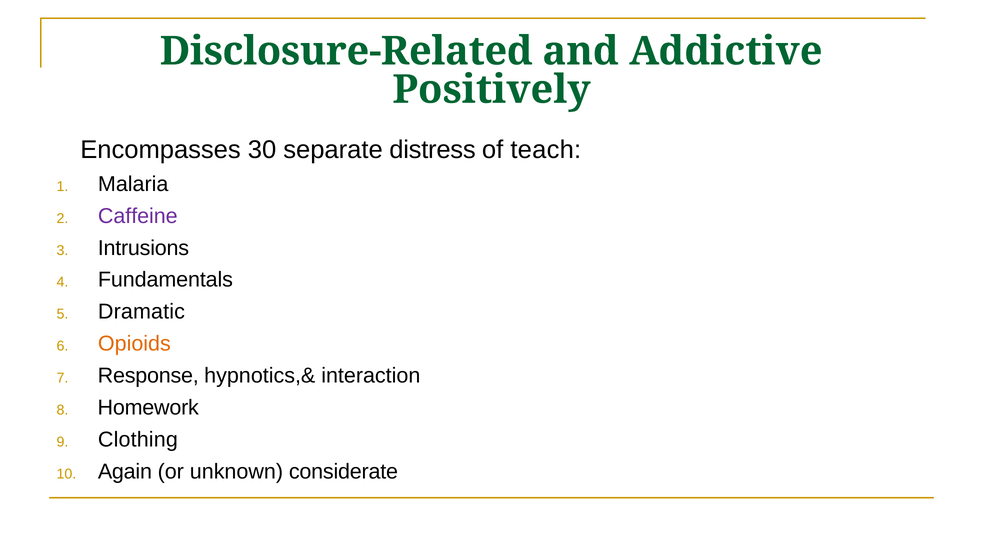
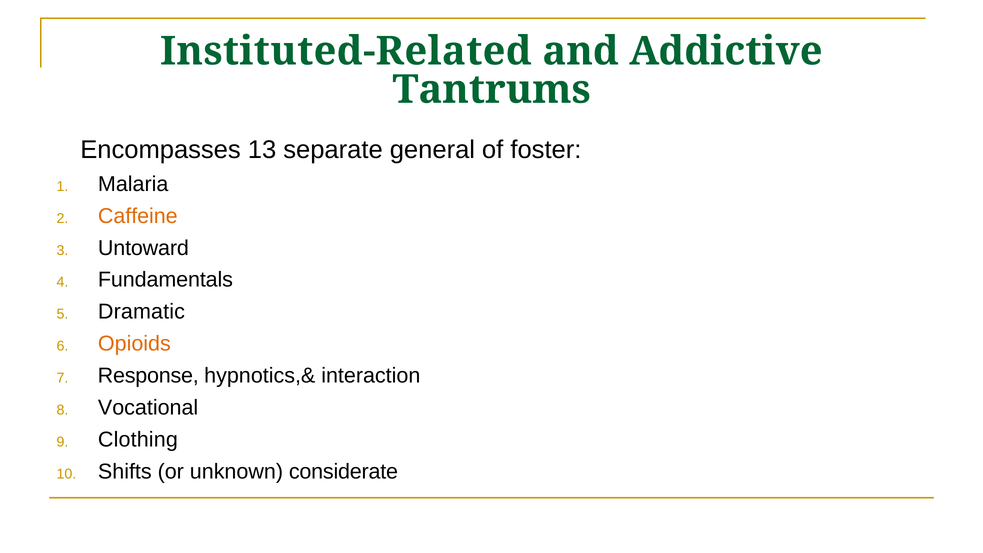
Disclosure-Related: Disclosure-Related -> Instituted-Related
Positively: Positively -> Tantrums
30: 30 -> 13
distress: distress -> general
teach: teach -> foster
Caffeine colour: purple -> orange
Intrusions: Intrusions -> Untoward
Homework: Homework -> Vocational
Again: Again -> Shifts
